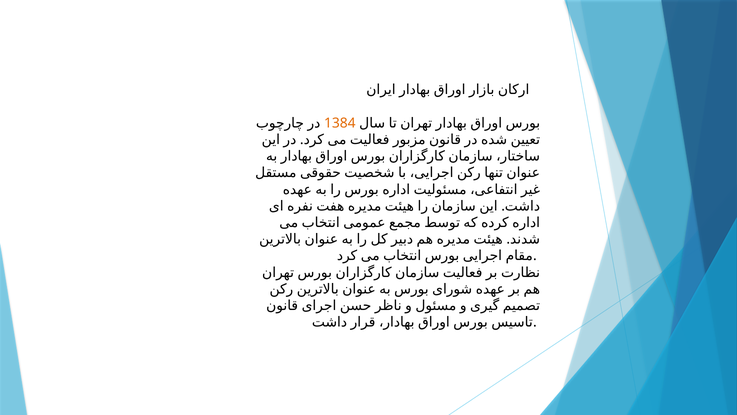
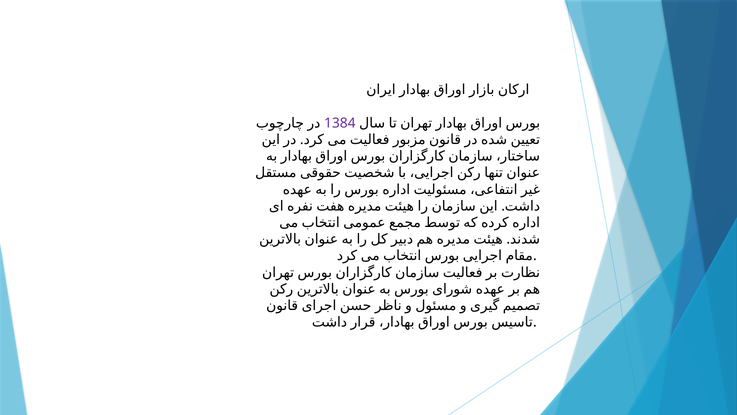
1384 colour: orange -> purple
